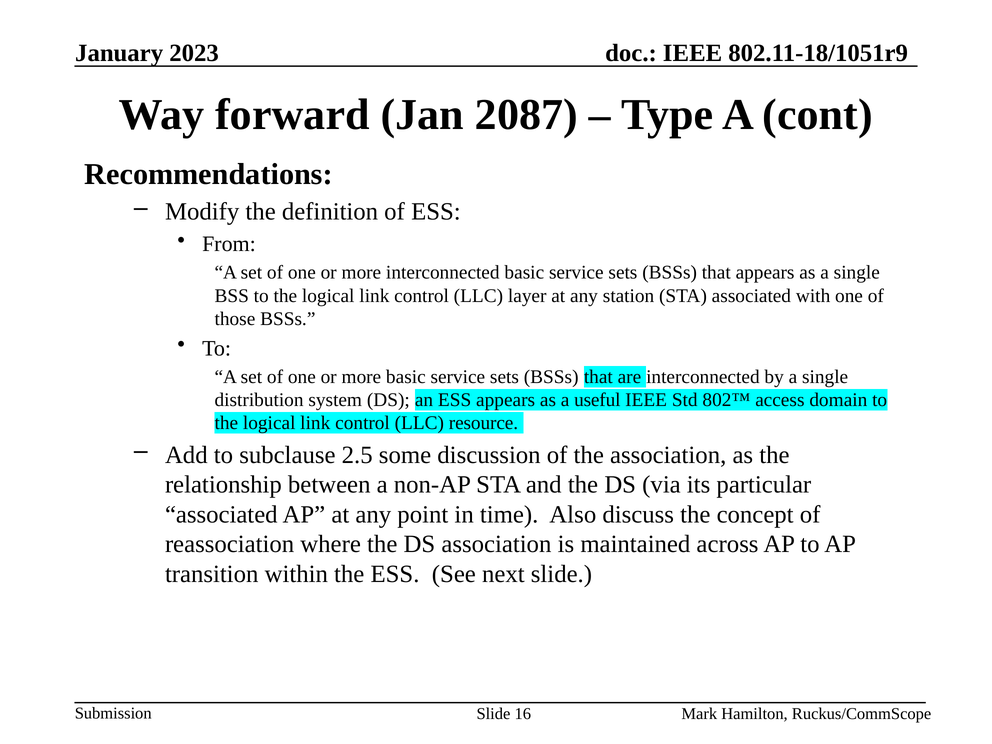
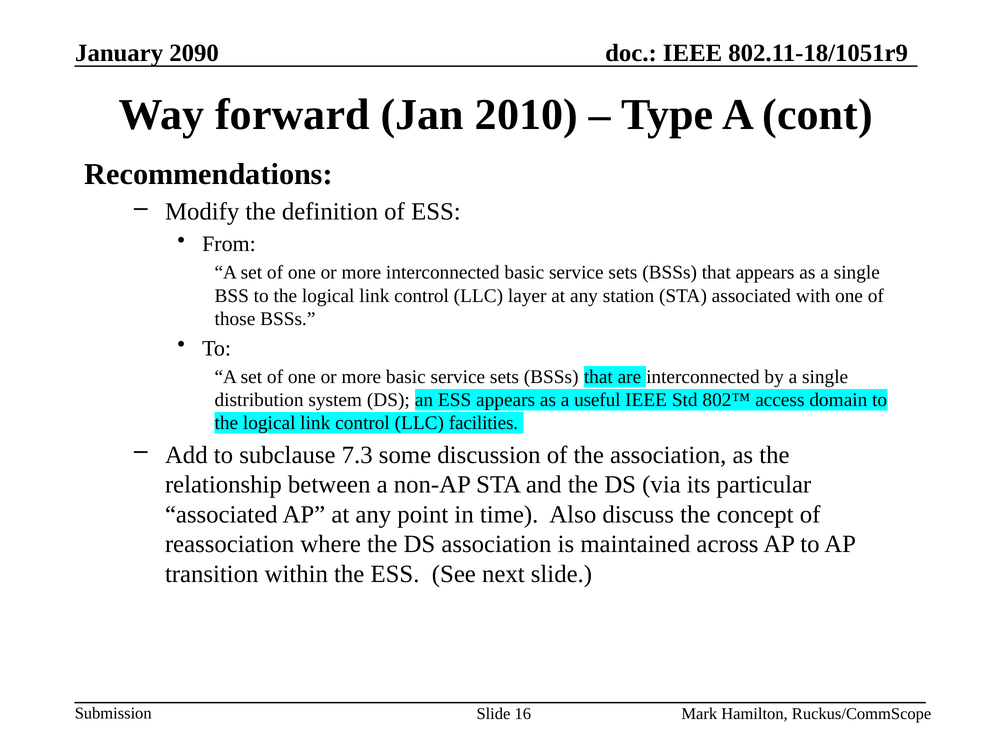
2023: 2023 -> 2090
2087: 2087 -> 2010
resource: resource -> facilities
2.5: 2.5 -> 7.3
